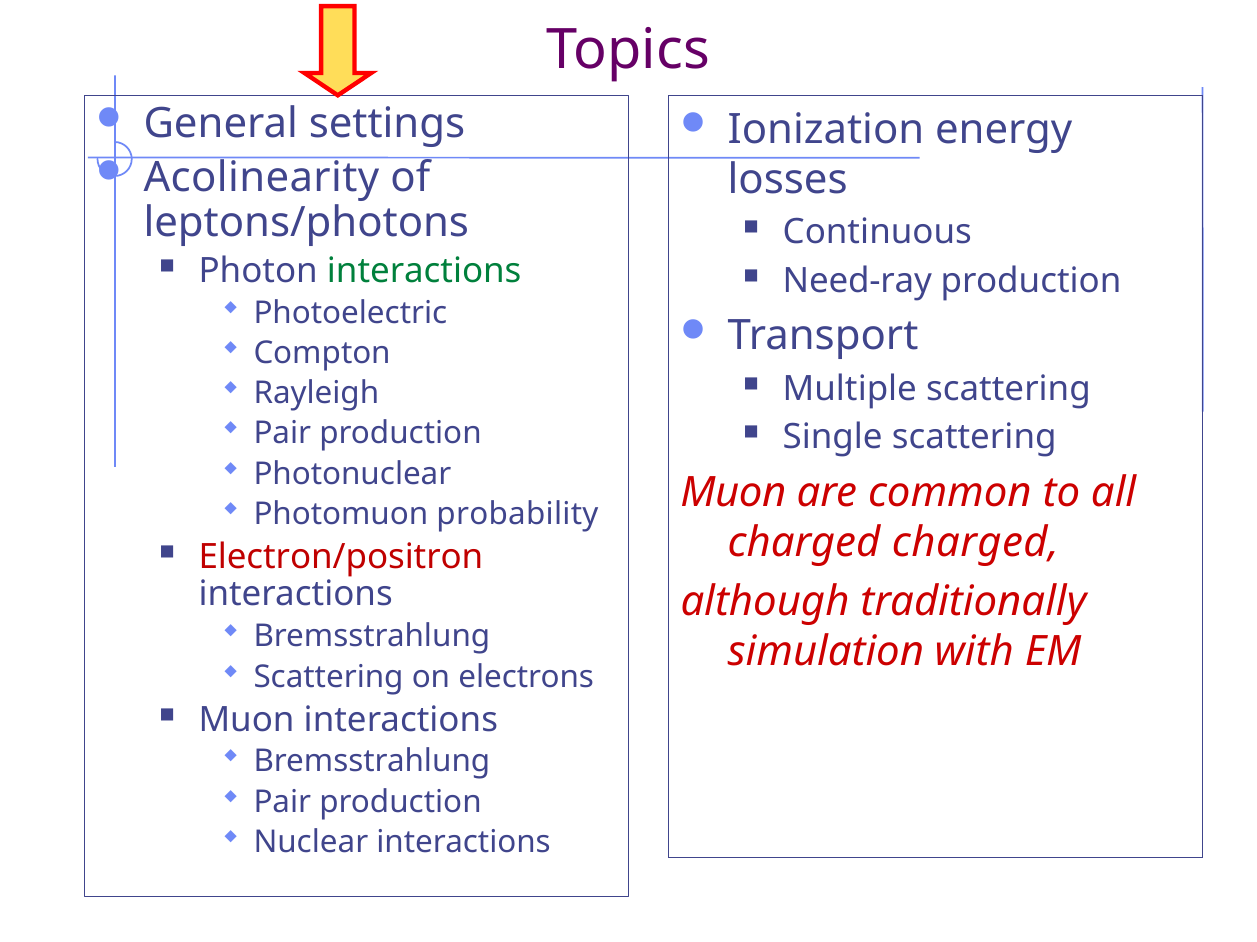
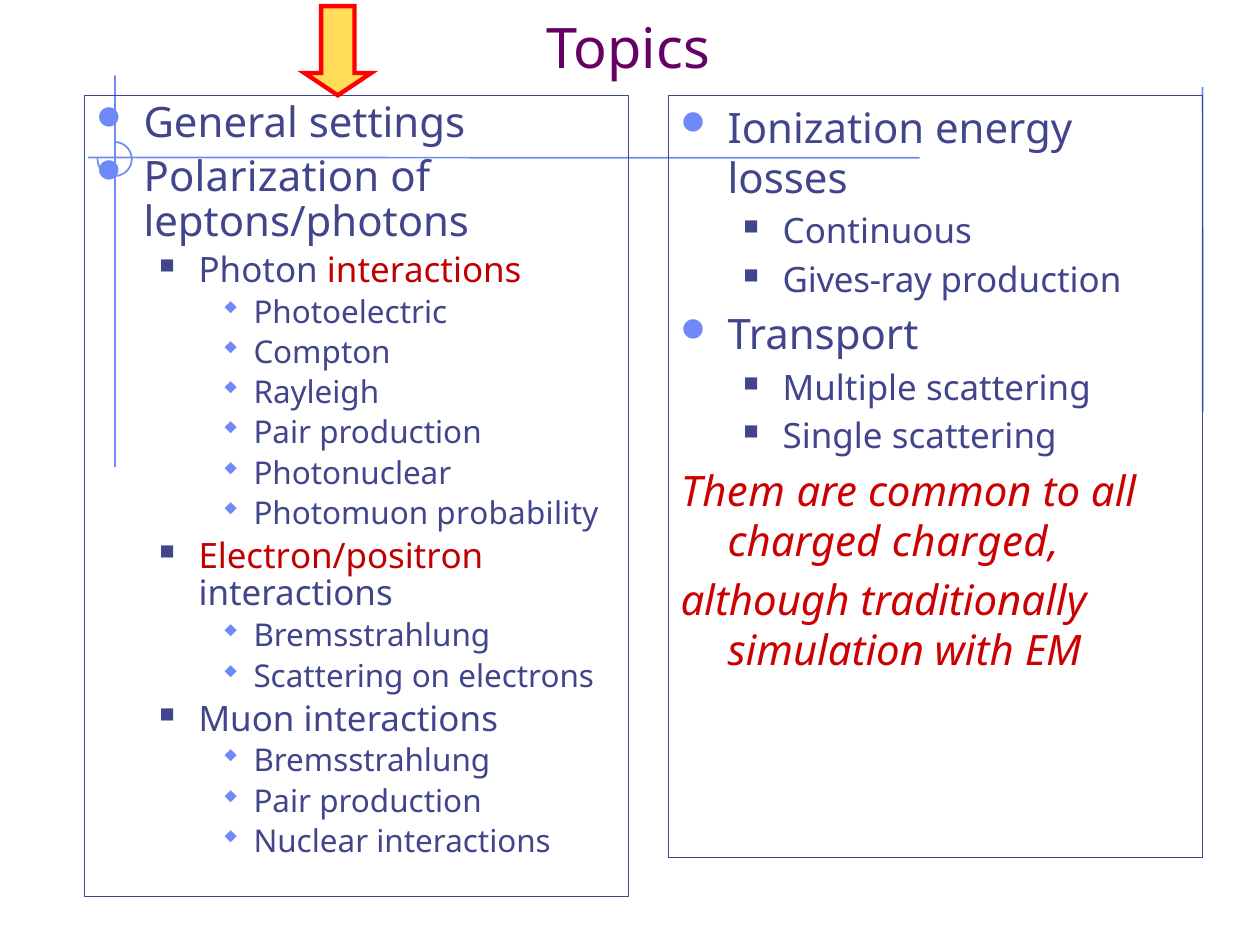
Acolinearity: Acolinearity -> Polarization
interactions at (424, 271) colour: green -> red
Need-ray: Need-ray -> Gives-ray
Muon at (733, 493): Muon -> Them
